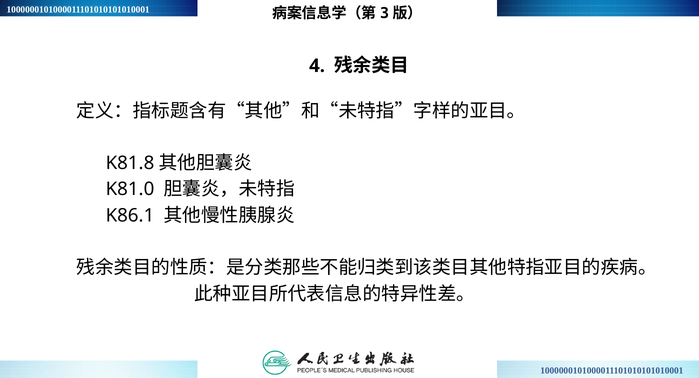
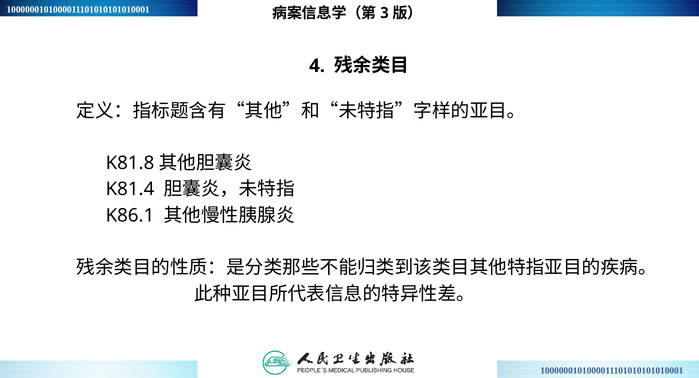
K81.0: K81.0 -> K81.4
